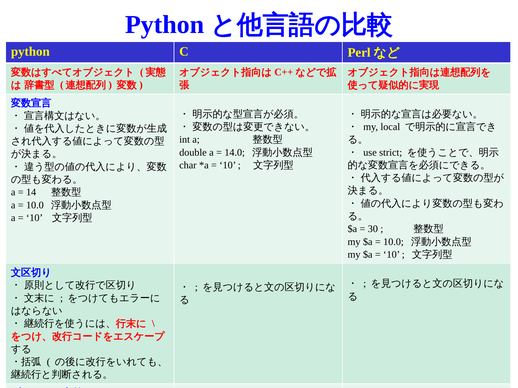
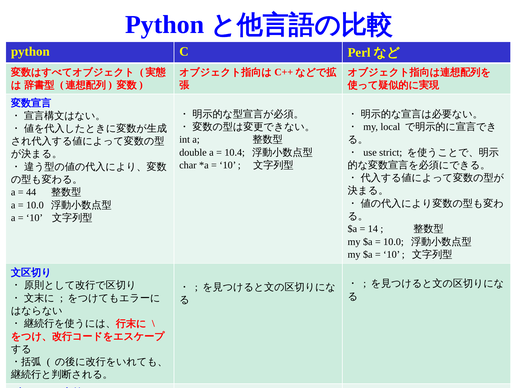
14.0: 14.0 -> 10.4
14: 14 -> 44
30: 30 -> 14
